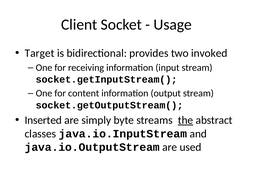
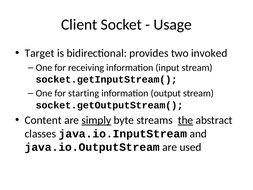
content: content -> starting
Inserted: Inserted -> Content
simply underline: none -> present
